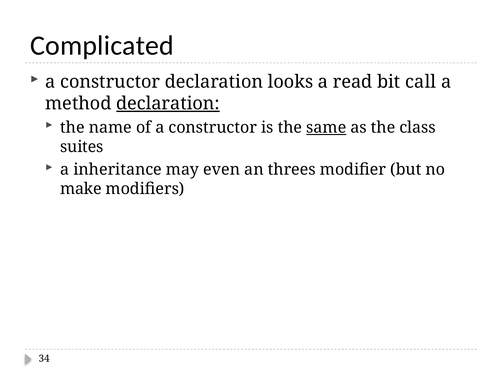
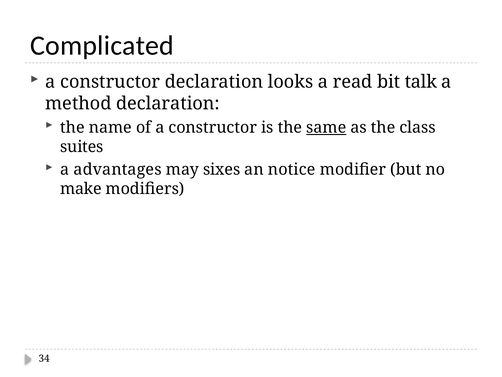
call: call -> talk
declaration at (168, 103) underline: present -> none
inheritance: inheritance -> advantages
even: even -> sixes
threes: threes -> notice
